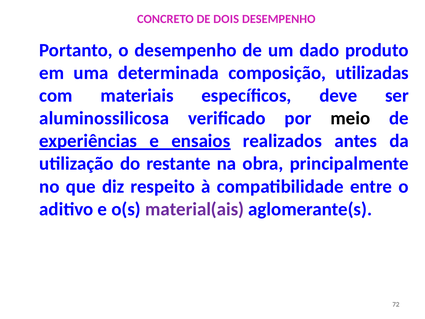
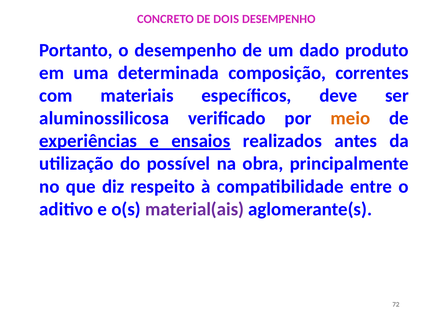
utilizadas: utilizadas -> correntes
meio colour: black -> orange
restante: restante -> possível
